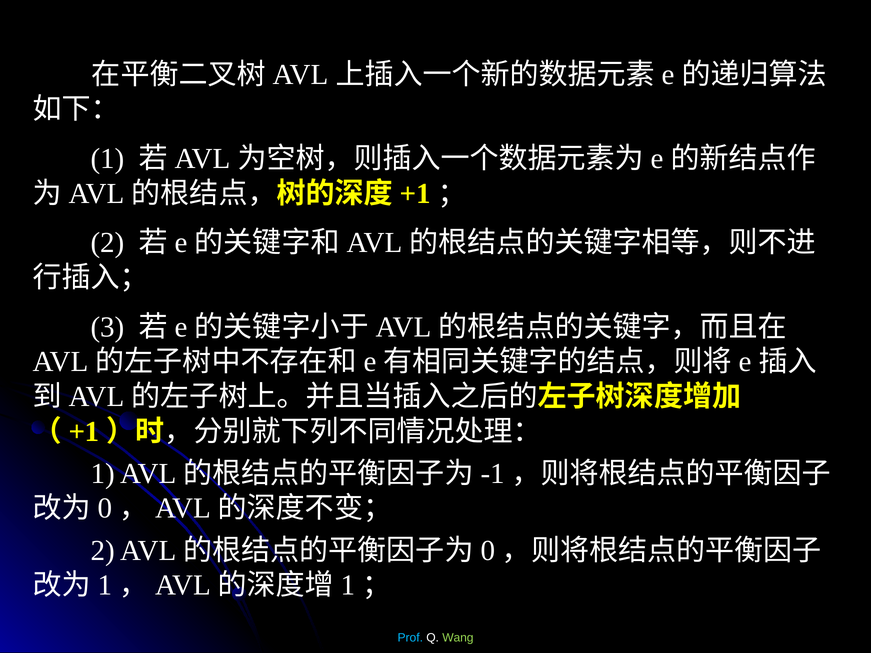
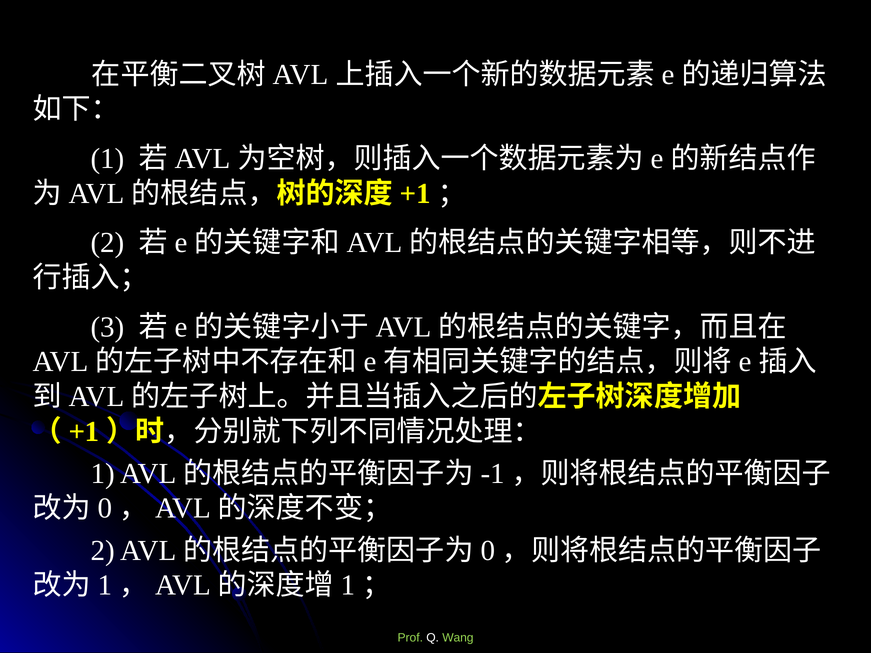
Prof colour: light blue -> light green
